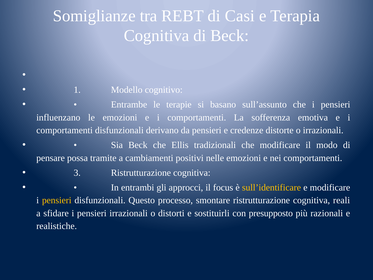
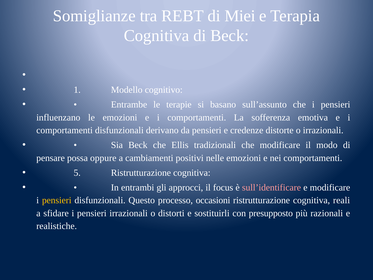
Casi: Casi -> Miei
tramite: tramite -> oppure
3: 3 -> 5
sull’identificare colour: yellow -> pink
smontare: smontare -> occasioni
